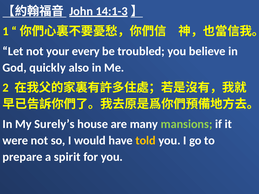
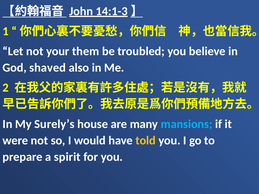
every: every -> them
quickly: quickly -> shaved
mansions colour: light green -> light blue
